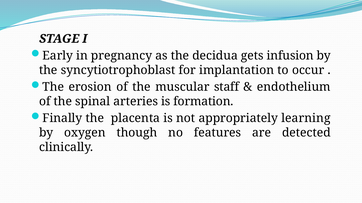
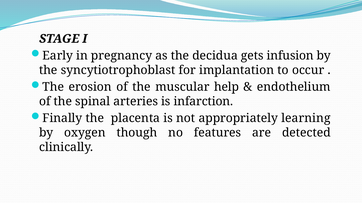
staff: staff -> help
formation: formation -> infarction
